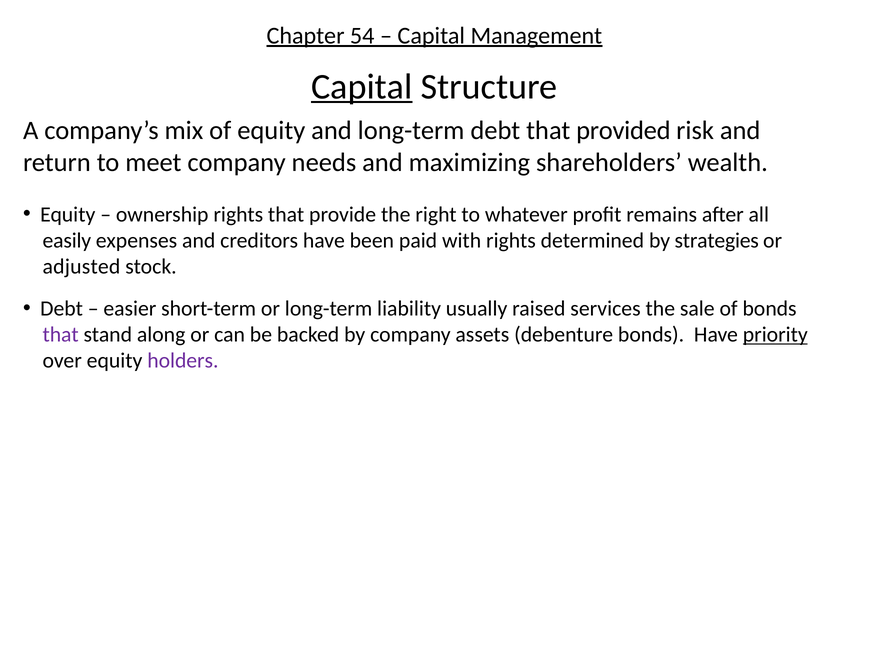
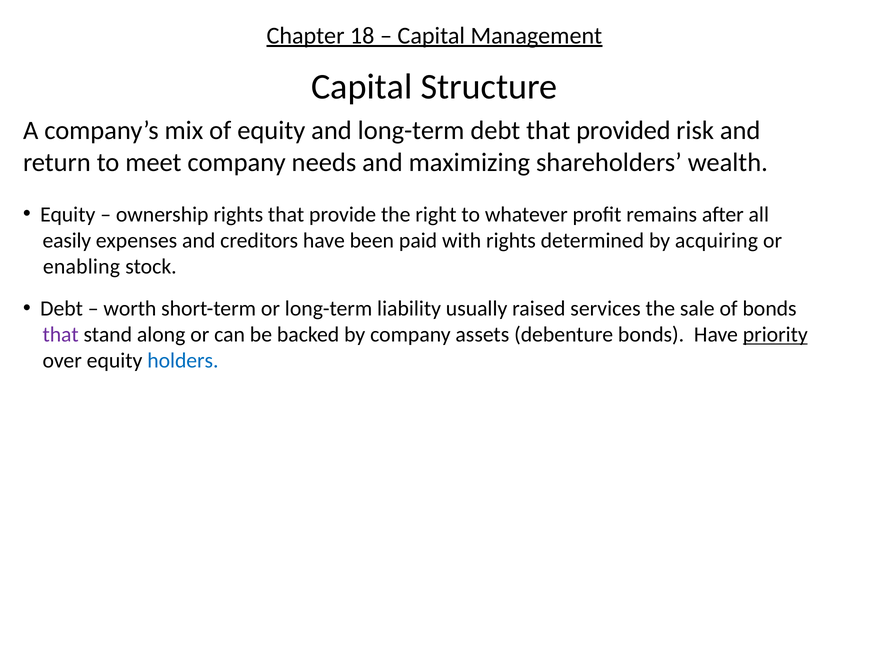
54: 54 -> 18
Capital at (362, 87) underline: present -> none
strategies: strategies -> acquiring
adjusted: adjusted -> enabling
easier: easier -> worth
holders colour: purple -> blue
